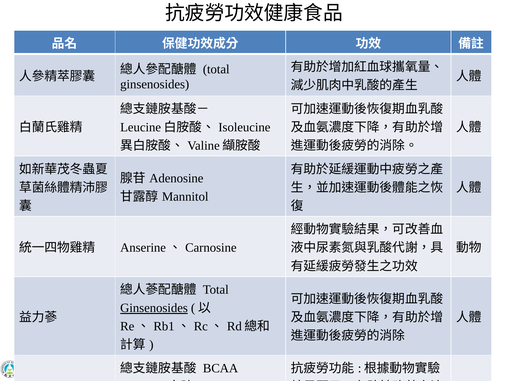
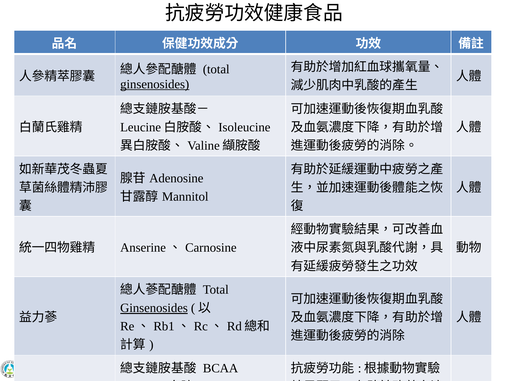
ginsenosides at (155, 84) underline: none -> present
